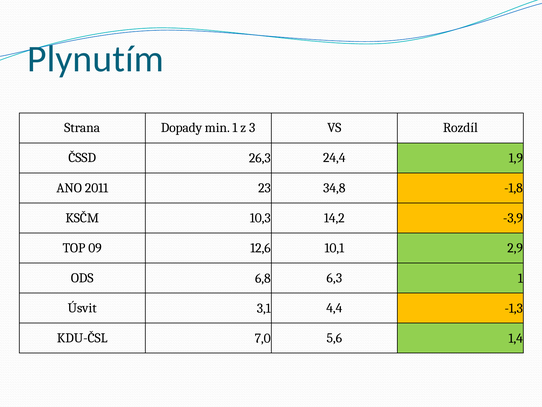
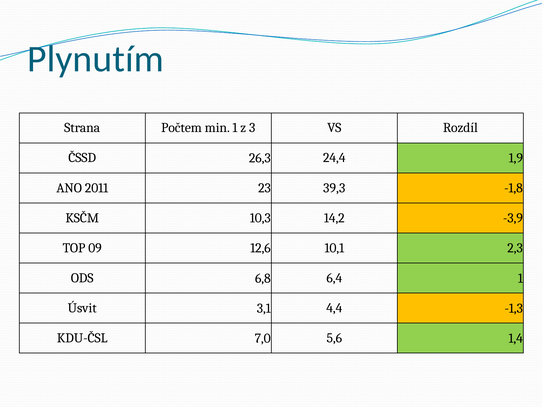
Dopady: Dopady -> Počtem
34,8: 34,8 -> 39,3
2,9: 2,9 -> 2,3
6,3: 6,3 -> 6,4
